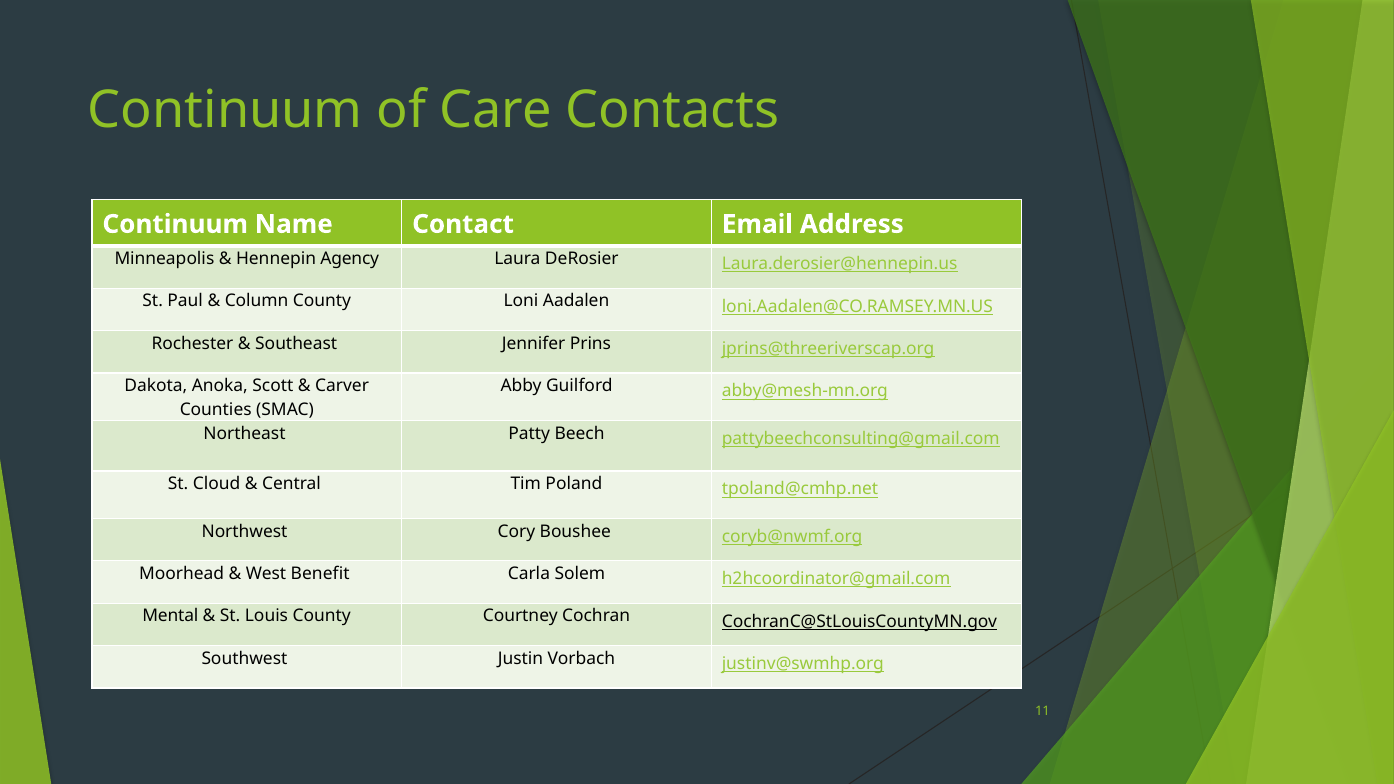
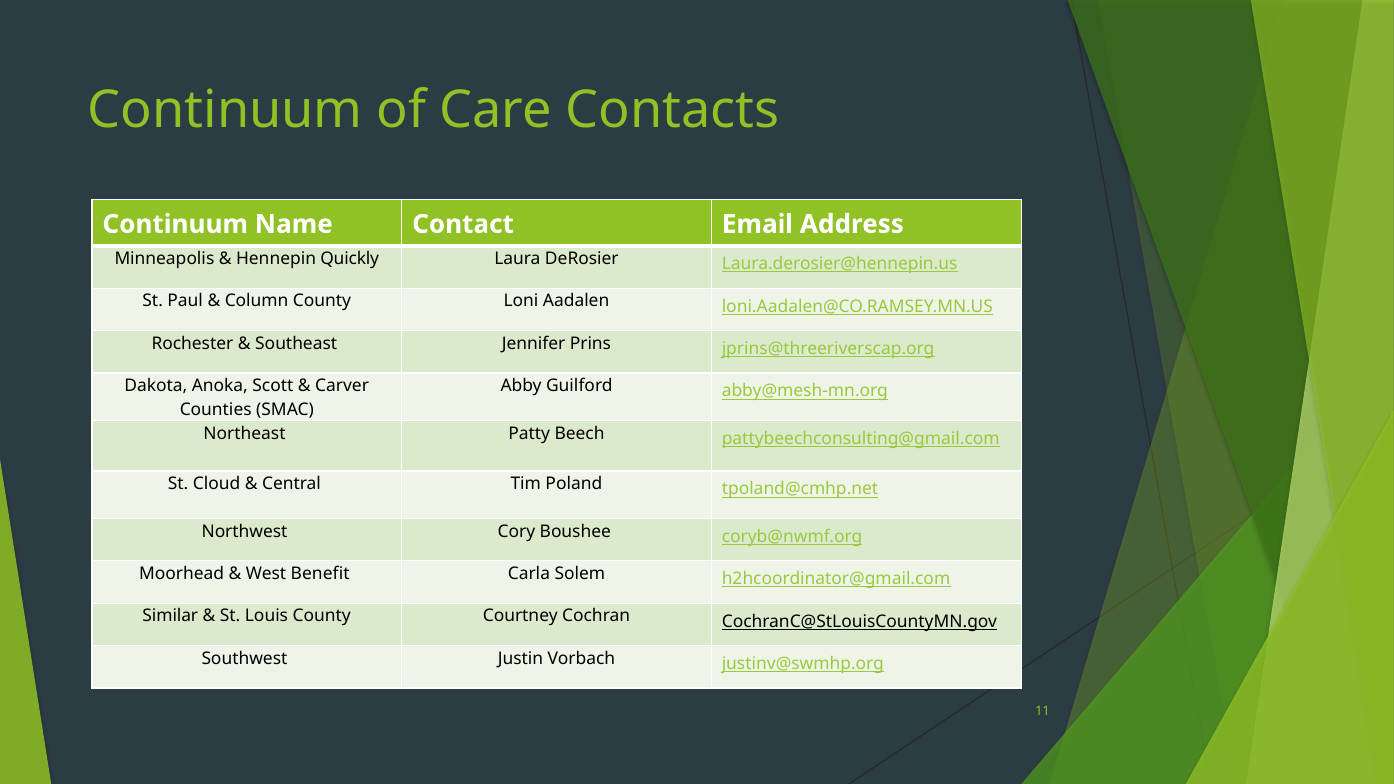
Agency: Agency -> Quickly
Mental: Mental -> Similar
